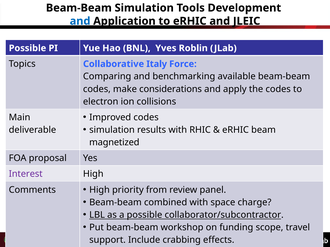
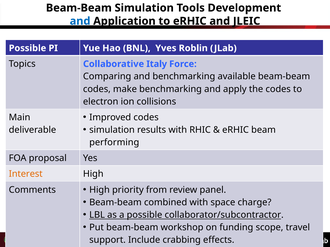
make considerations: considerations -> benchmarking
magnetized: magnetized -> performing
Interest colour: purple -> orange
